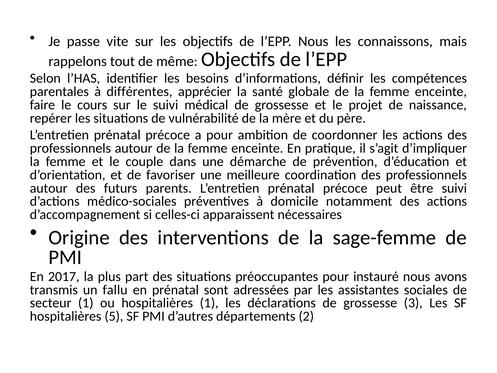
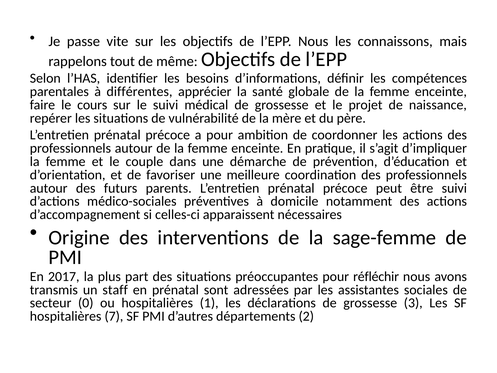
instauré: instauré -> réfléchir
fallu: fallu -> staff
secteur 1: 1 -> 0
5: 5 -> 7
